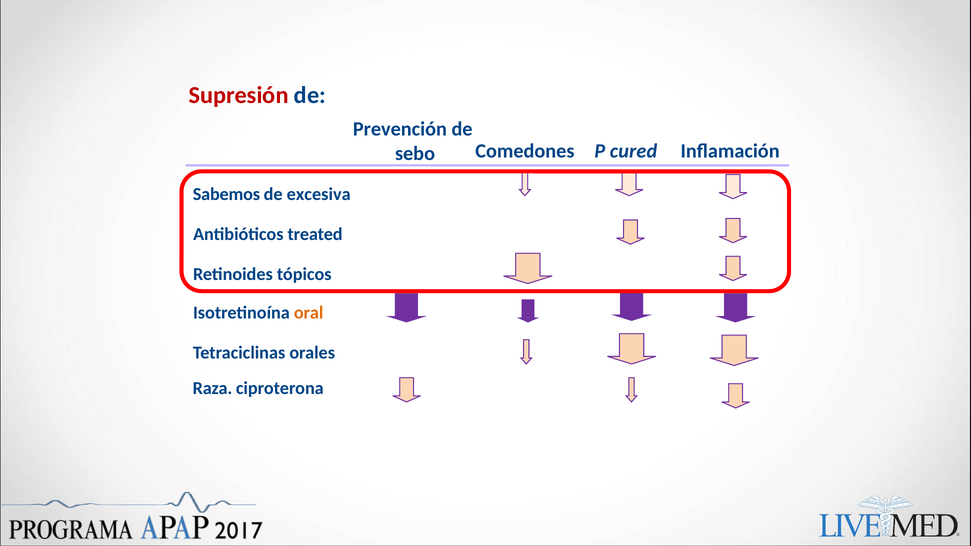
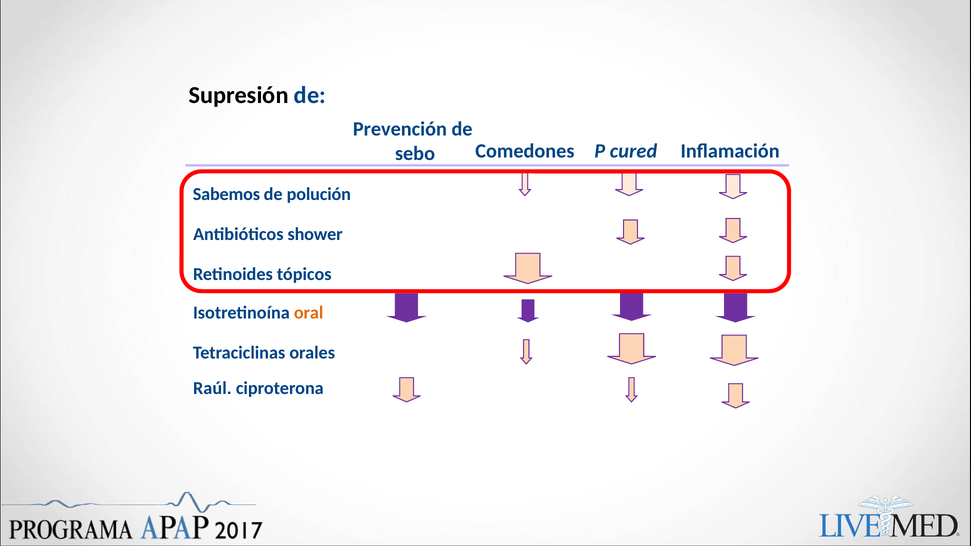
Supresión colour: red -> black
excesiva: excesiva -> polución
treated: treated -> shower
Raza: Raza -> Raúl
